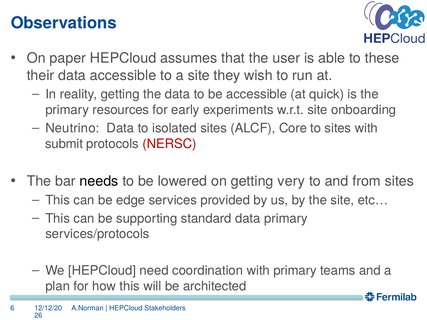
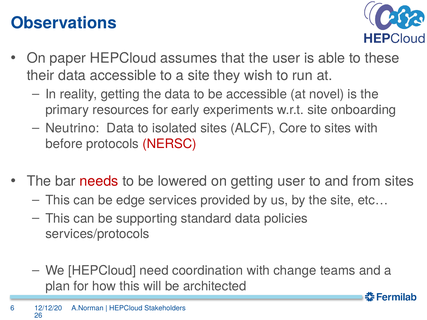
quick: quick -> novel
submit: submit -> before
needs colour: black -> red
getting very: very -> user
data primary: primary -> policies
with primary: primary -> change
